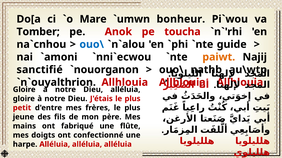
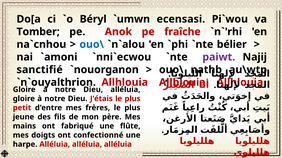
Mare: Mare -> Béryl
bonheur: bonheur -> ecensasi
toucha: toucha -> fraîche
guide: guide -> bélier
paiwt colour: orange -> purple
